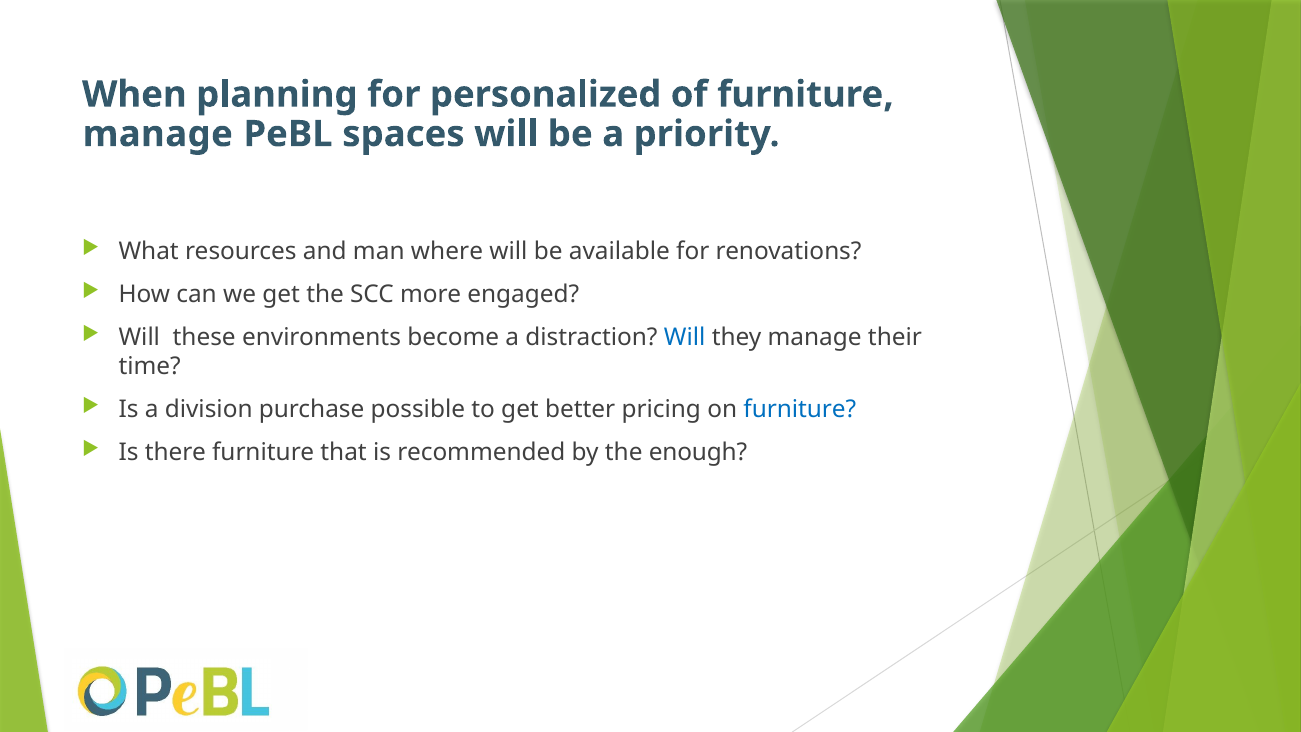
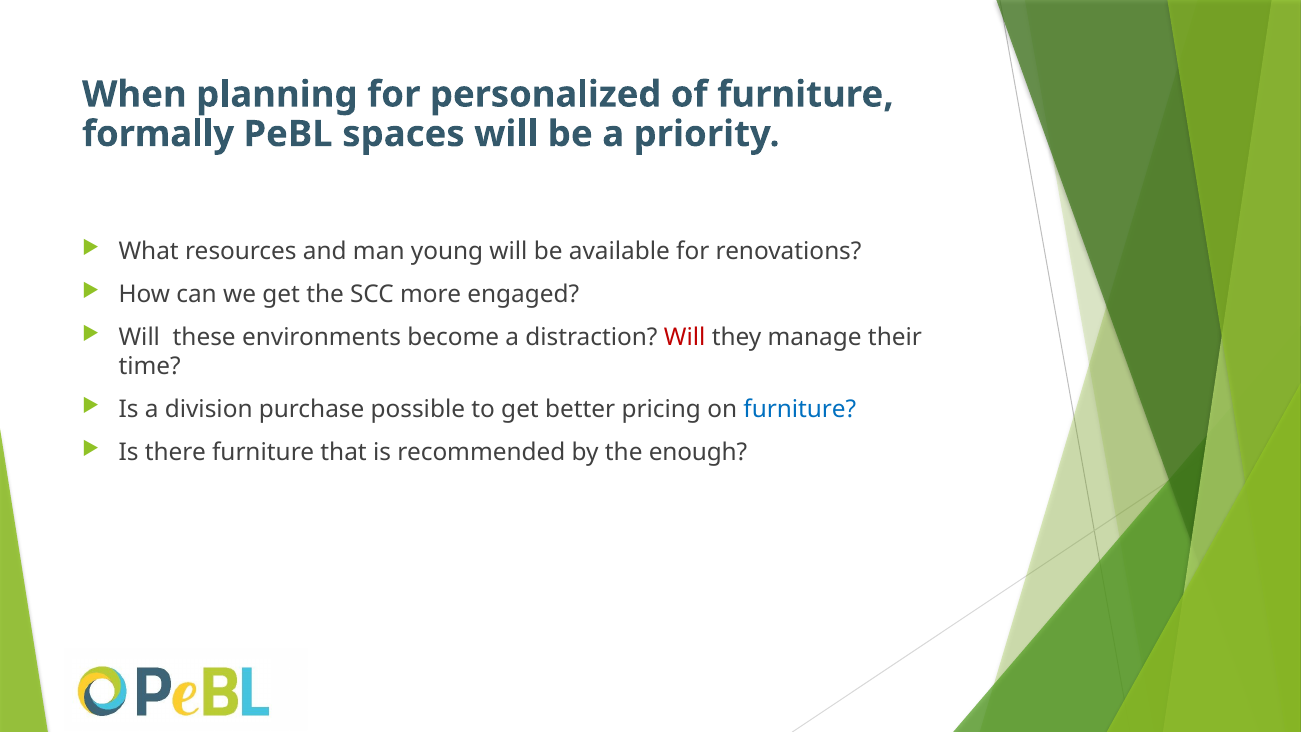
manage at (158, 134): manage -> formally
where: where -> young
Will at (685, 337) colour: blue -> red
